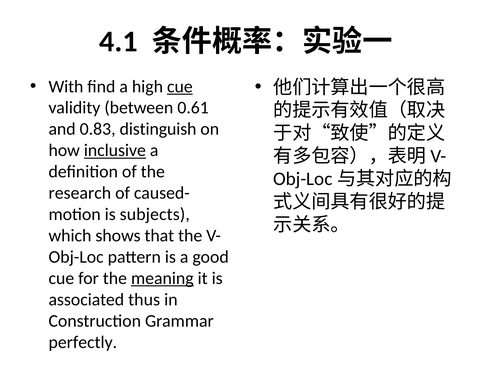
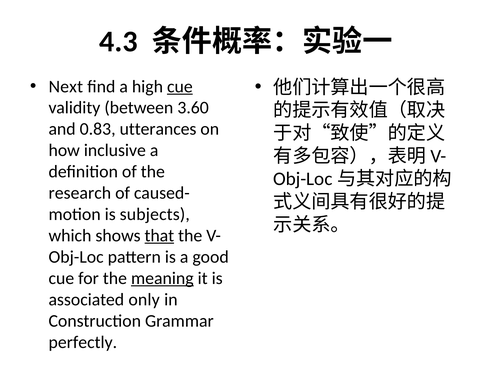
4.1: 4.1 -> 4.3
With: With -> Next
0.61: 0.61 -> 3.60
distinguish: distinguish -> utterances
inclusive underline: present -> none
that underline: none -> present
thus: thus -> only
